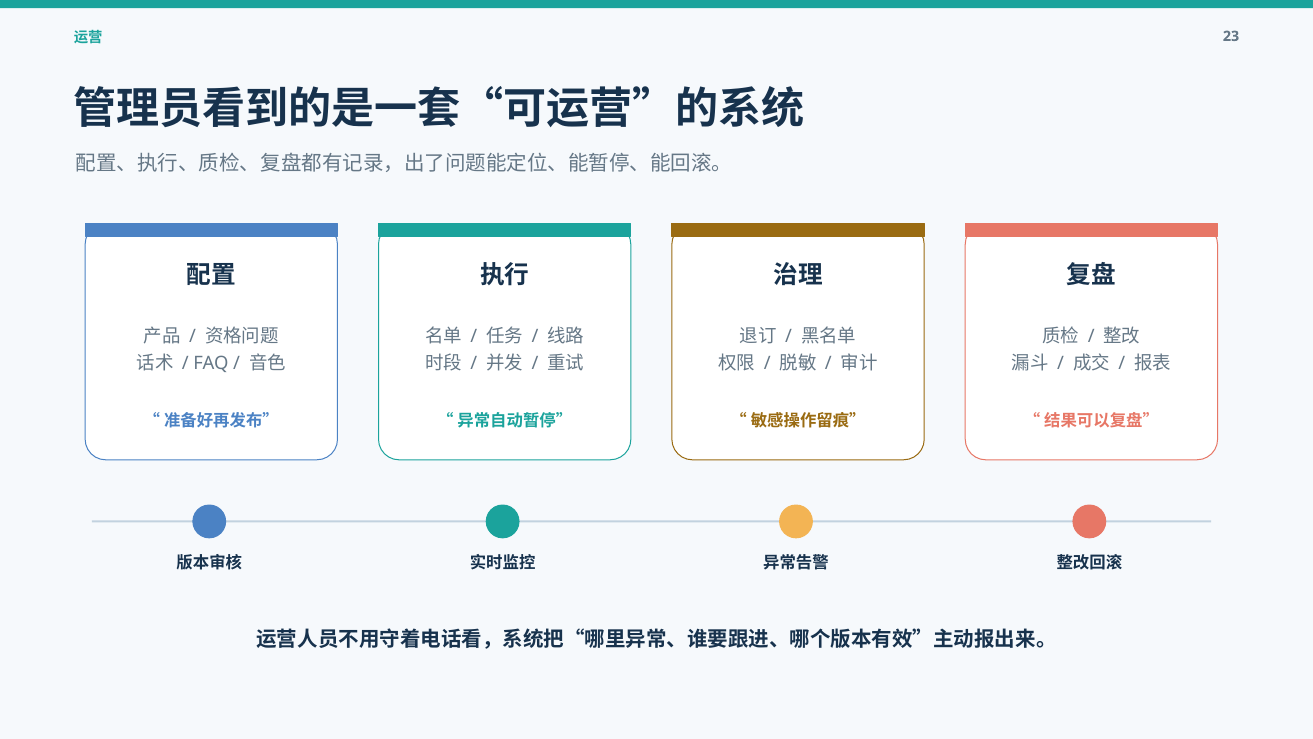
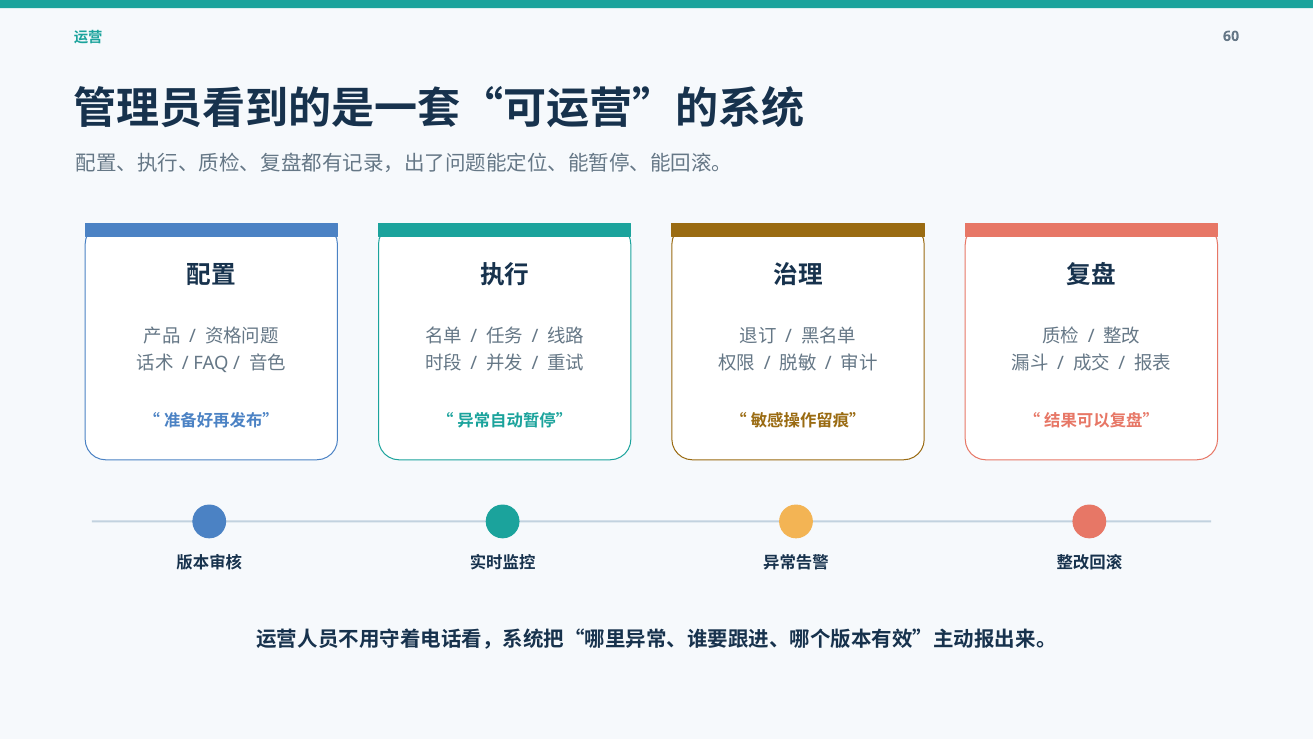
23: 23 -> 60
